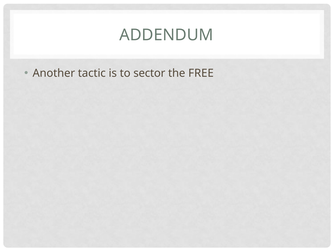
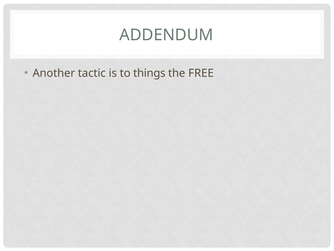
sector: sector -> things
